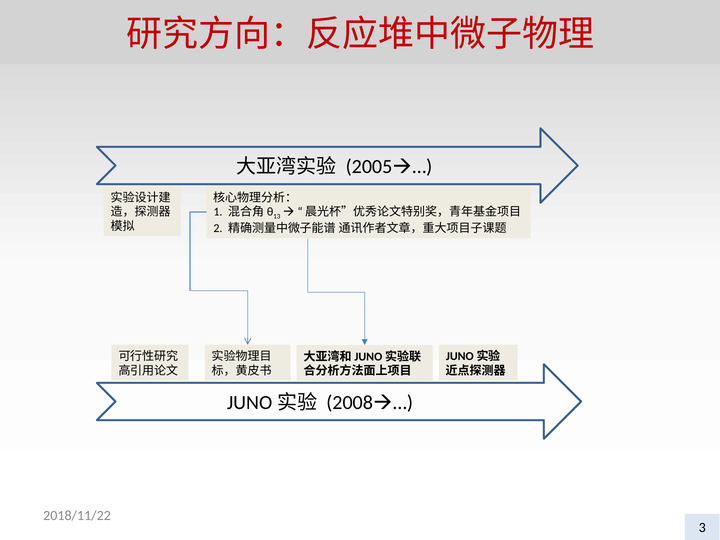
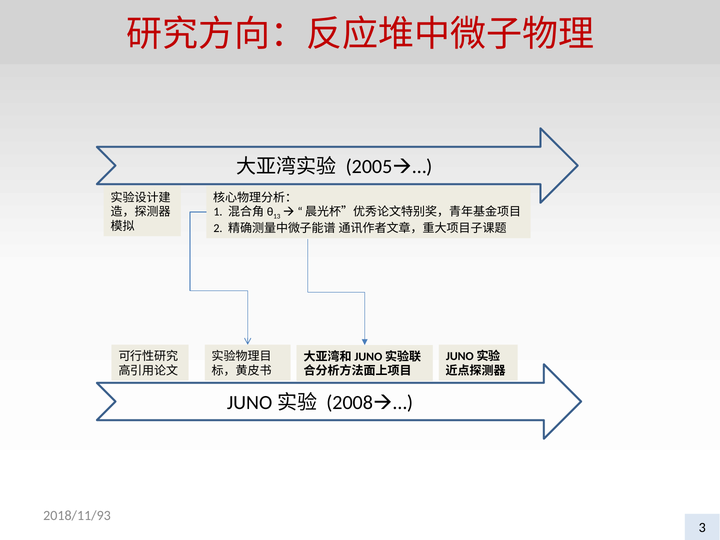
2018/11/22: 2018/11/22 -> 2018/11/93
